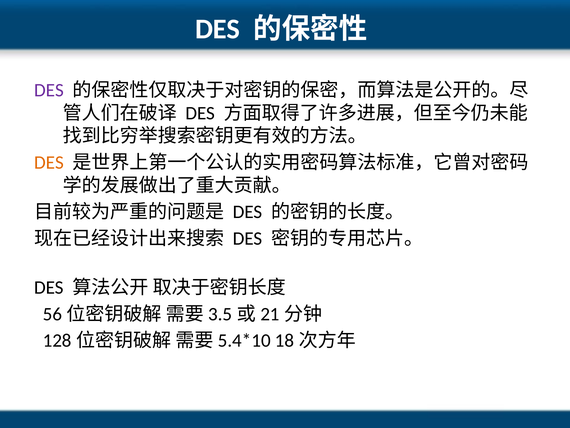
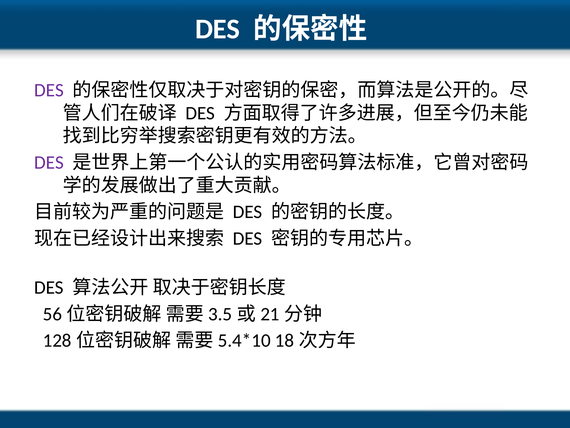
DES at (49, 162) colour: orange -> purple
